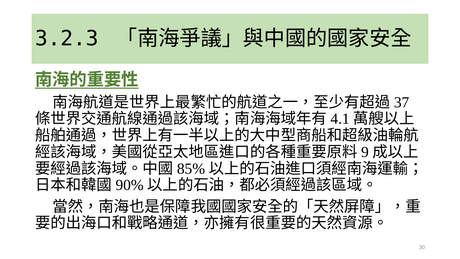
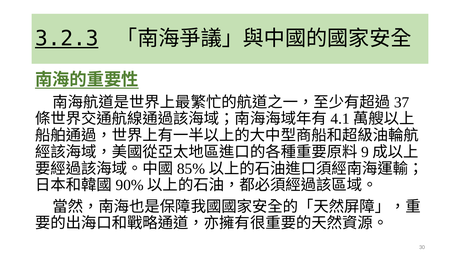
3.2.3 underline: none -> present
